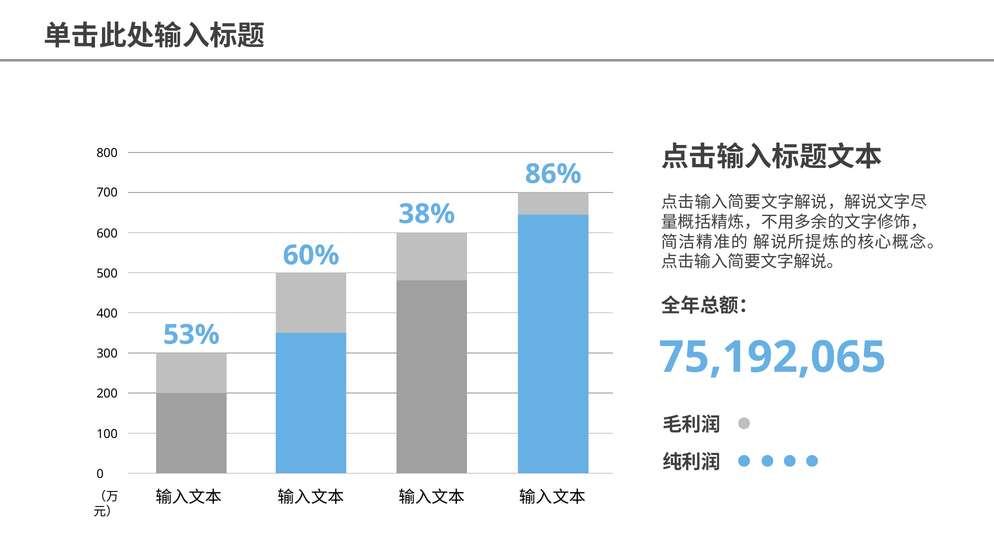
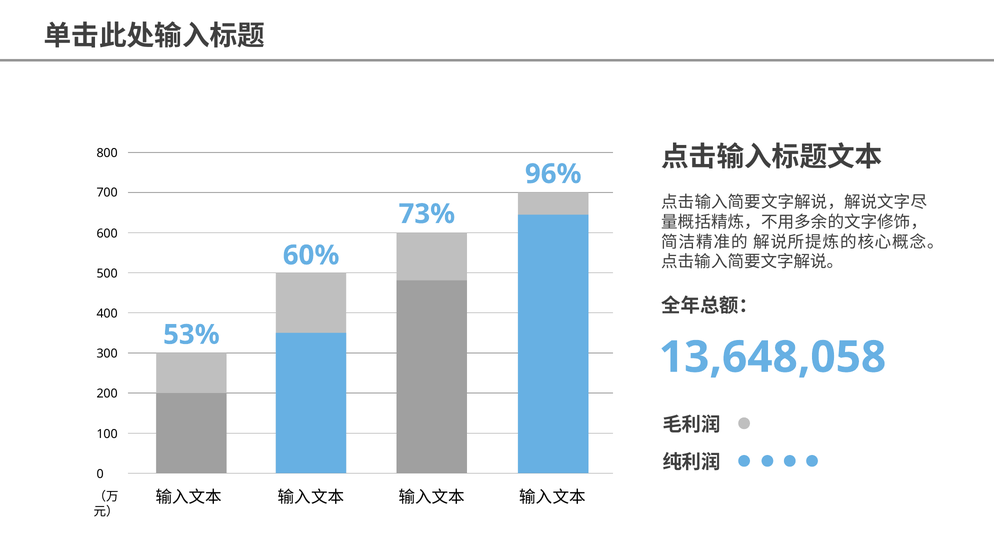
86%: 86% -> 96%
38%: 38% -> 73%
75,192,065: 75,192,065 -> 13,648,058
